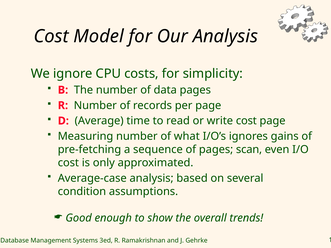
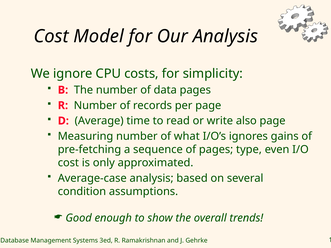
write cost: cost -> also
scan: scan -> type
